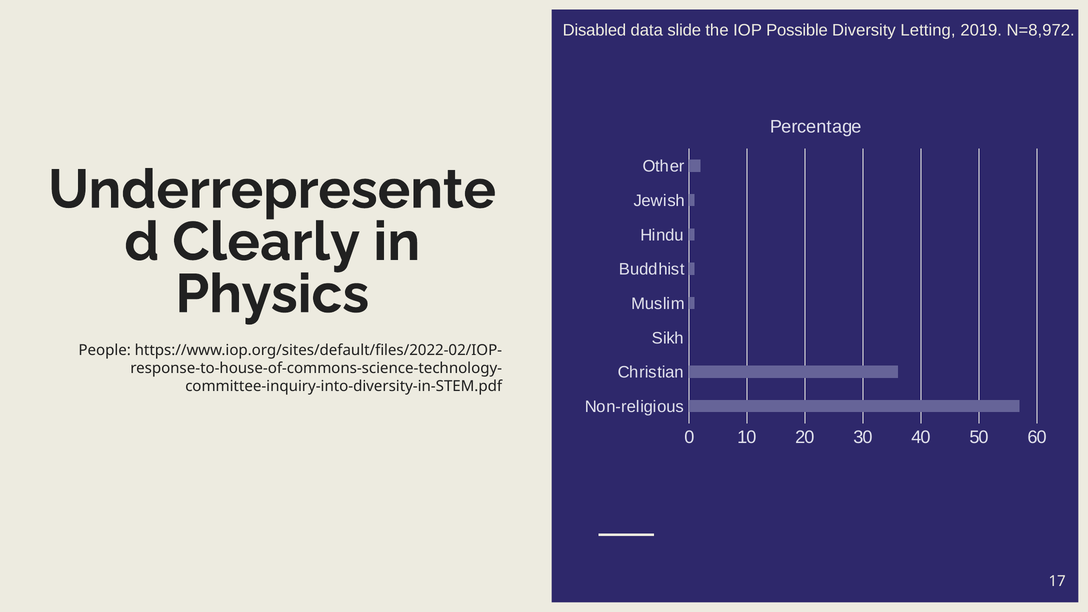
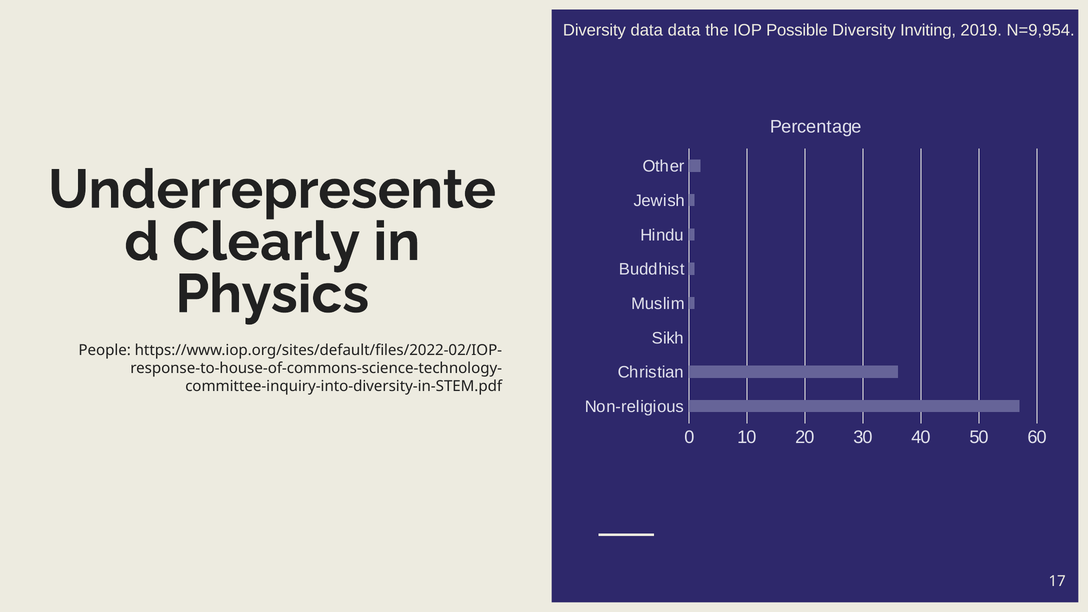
Disabled at (594, 30): Disabled -> Diversity
data slide: slide -> data
Letting: Letting -> Inviting
N=8,972: N=8,972 -> N=9,954
